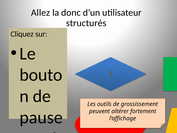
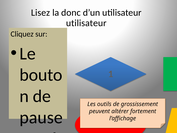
Allez: Allez -> Lisez
structurés at (86, 23): structurés -> utilisateur
